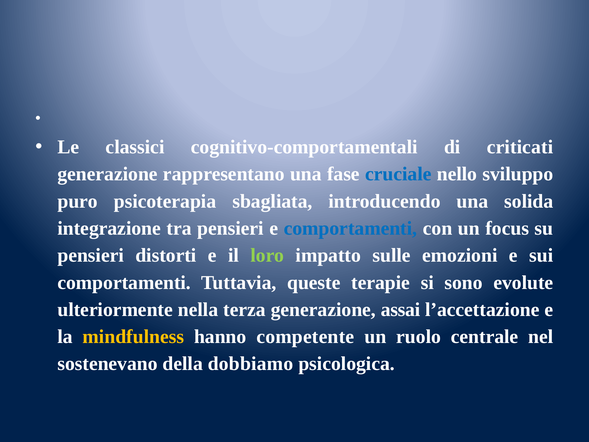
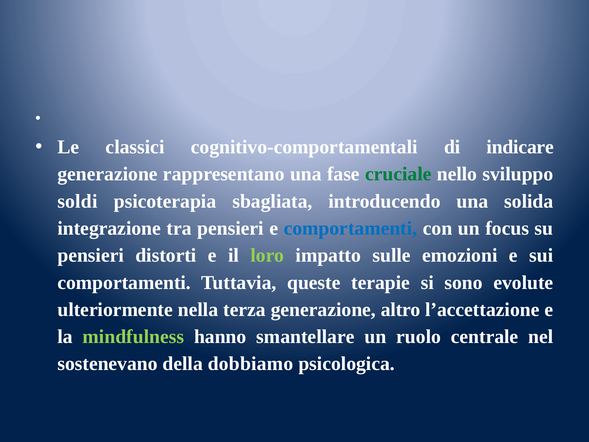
criticati: criticati -> indicare
cruciale colour: blue -> green
puro: puro -> soldi
assai: assai -> altro
mindfulness colour: yellow -> light green
competente: competente -> smantellare
